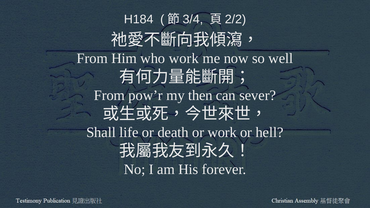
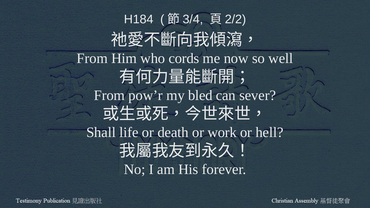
who work: work -> cords
then: then -> bled
